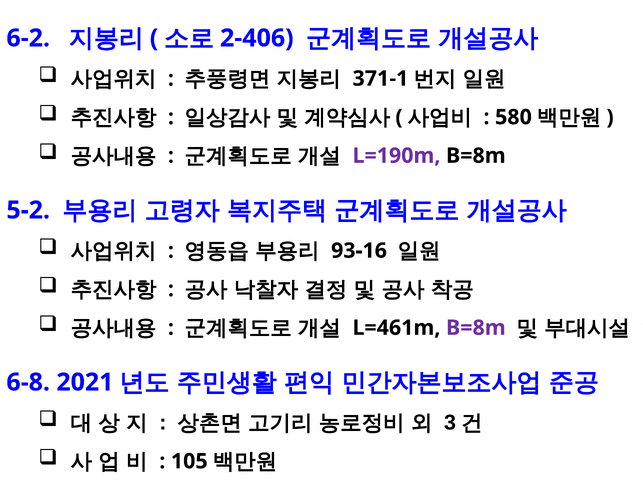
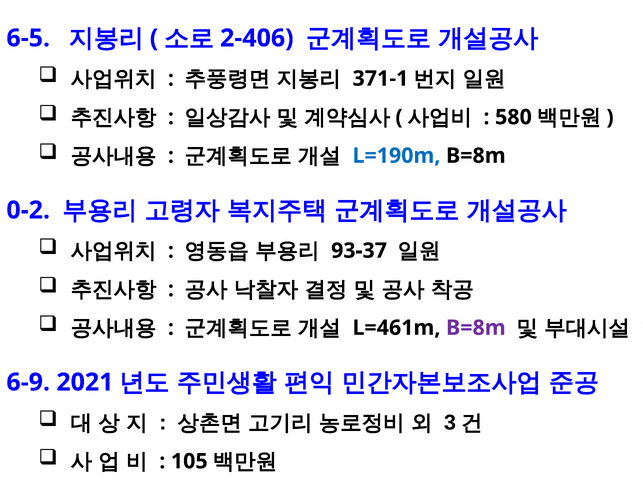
6-2: 6-2 -> 6-5
L=190m colour: purple -> blue
5-2: 5-2 -> 0-2
93-16: 93-16 -> 93-37
6-8: 6-8 -> 6-9
